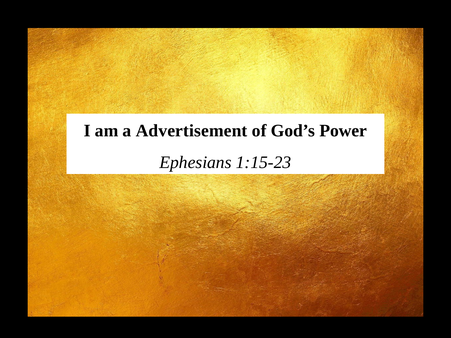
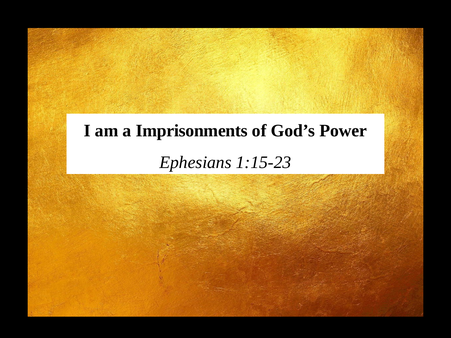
Advertisement: Advertisement -> Imprisonments
